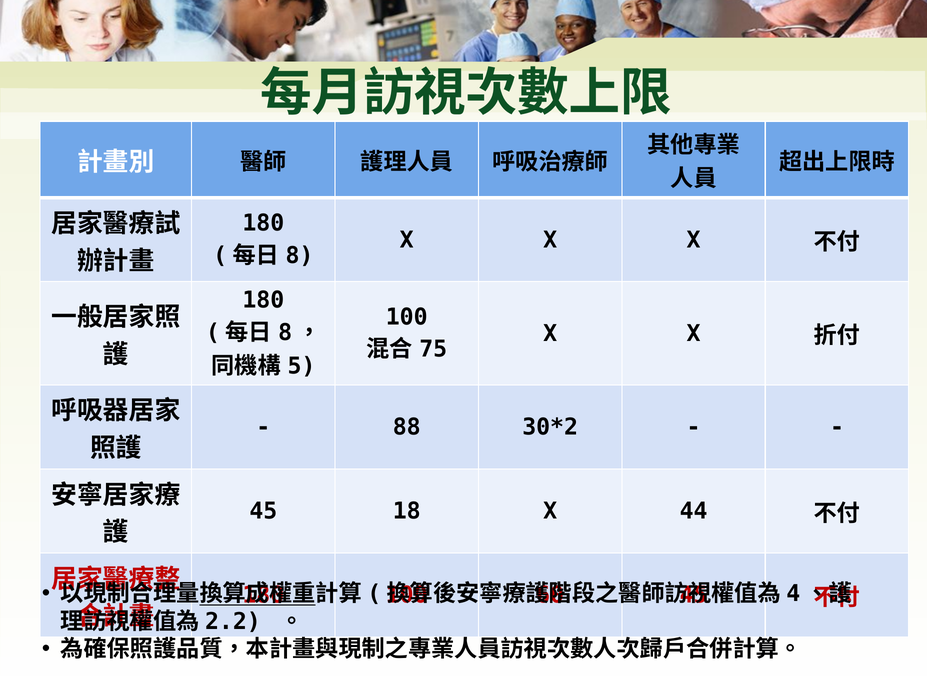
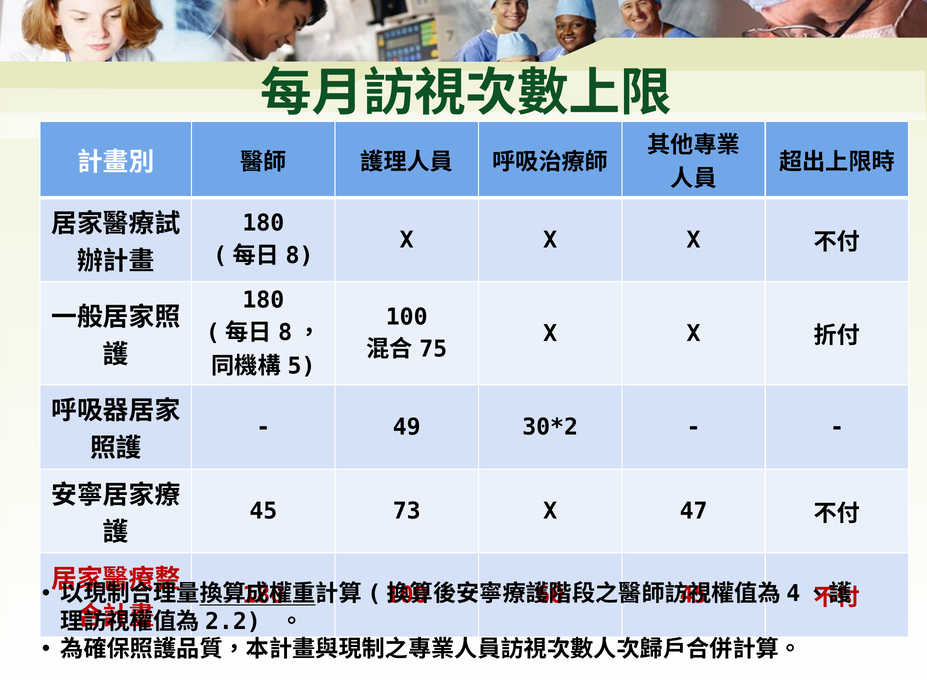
88: 88 -> 49
18: 18 -> 73
44: 44 -> 47
